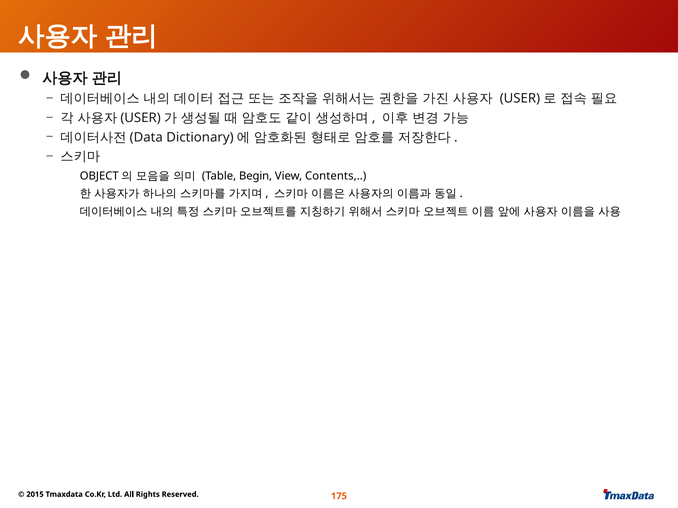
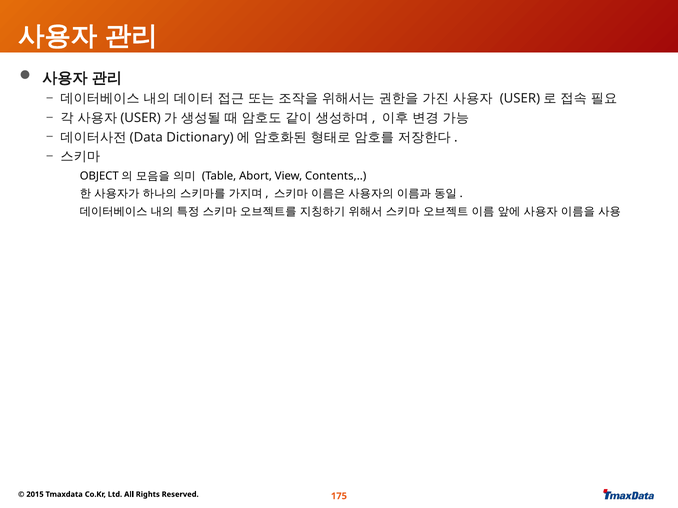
Begin: Begin -> Abort
